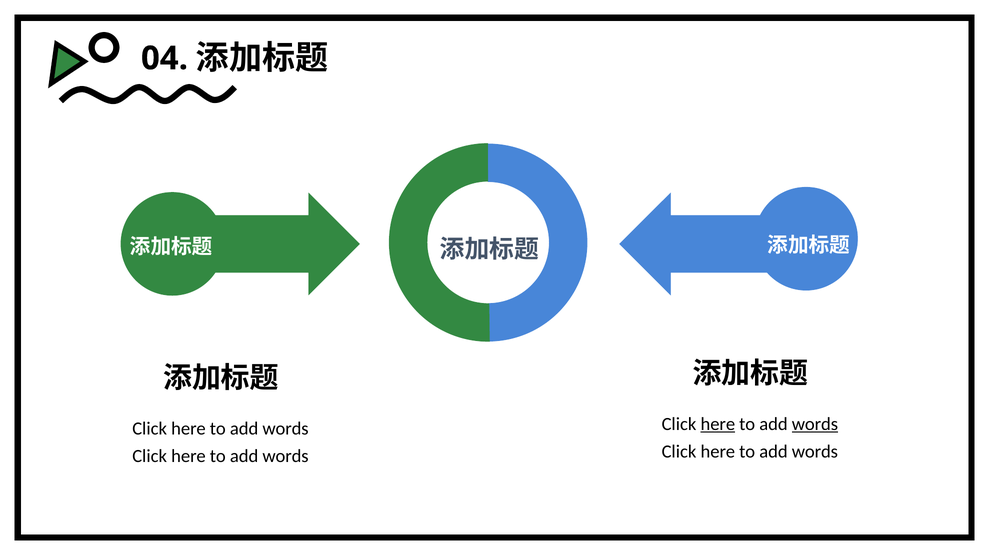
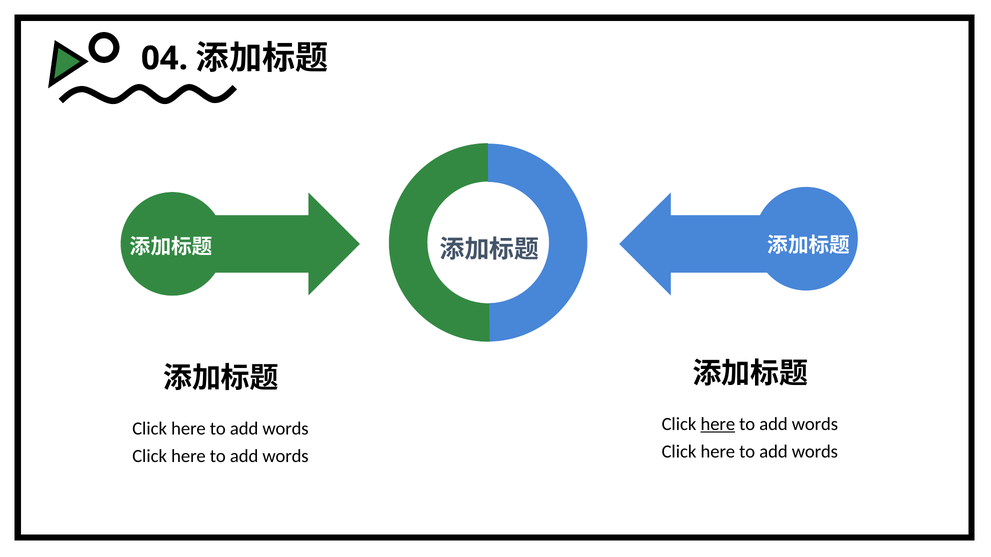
words at (815, 424) underline: present -> none
